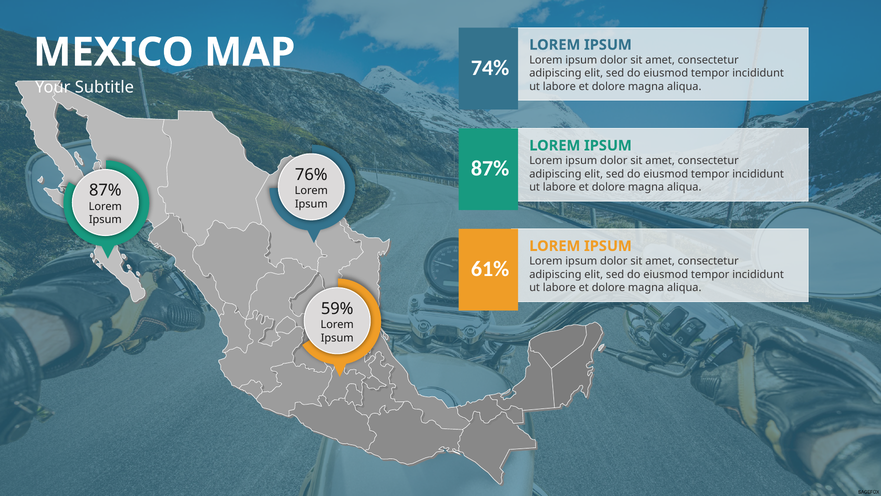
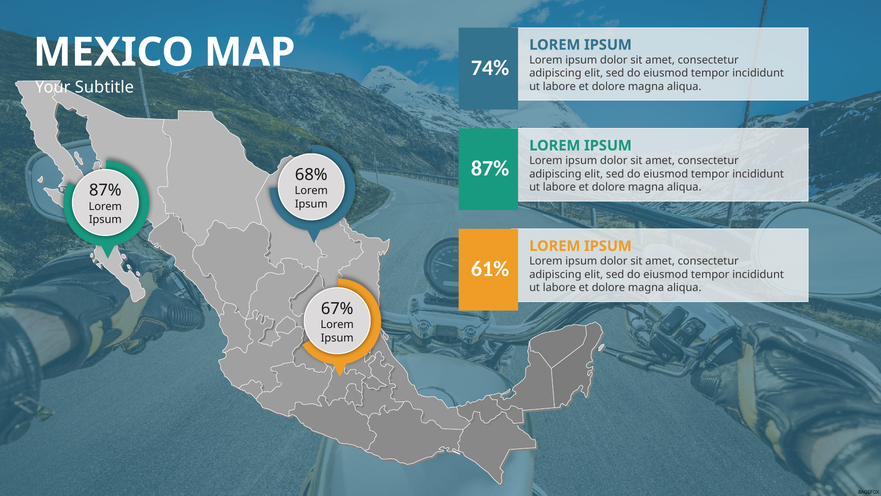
76%: 76% -> 68%
59%: 59% -> 67%
